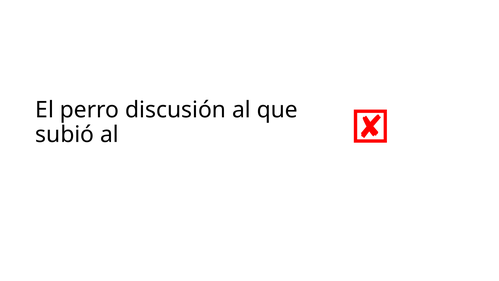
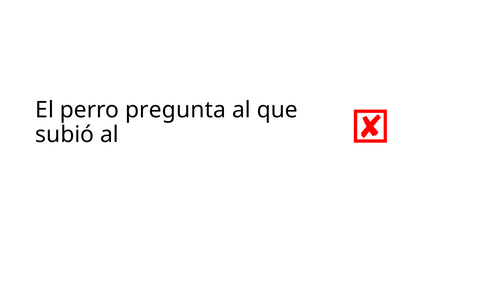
discusión: discusión -> pregunta
